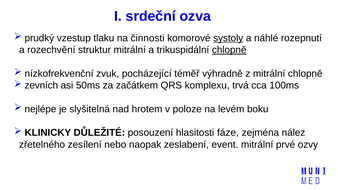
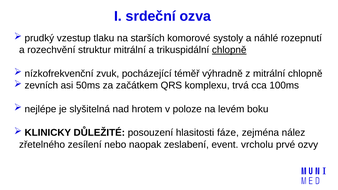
činnosti: činnosti -> starších
systoly underline: present -> none
event mitrální: mitrální -> vrcholu
